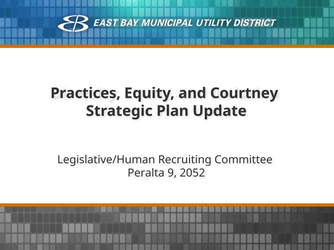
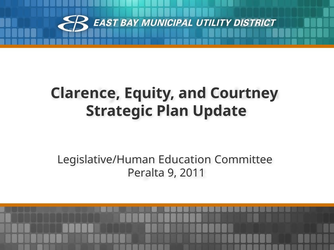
Practices: Practices -> Clarence
Recruiting: Recruiting -> Education
2052: 2052 -> 2011
